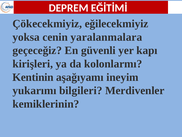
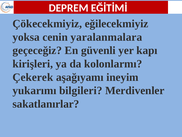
Kentinin: Kentinin -> Çekerek
kemiklerinin: kemiklerinin -> sakatlanırlar
